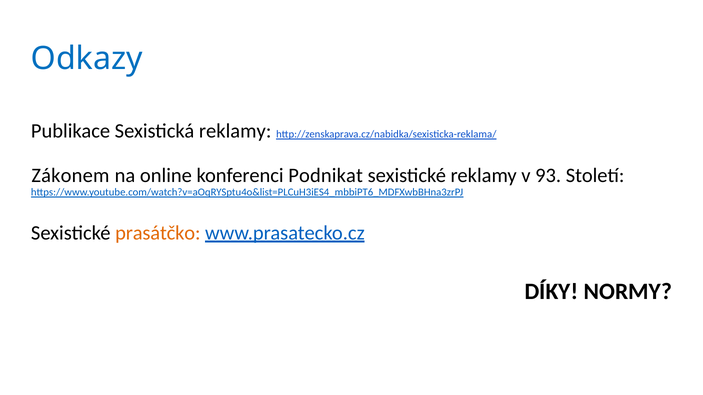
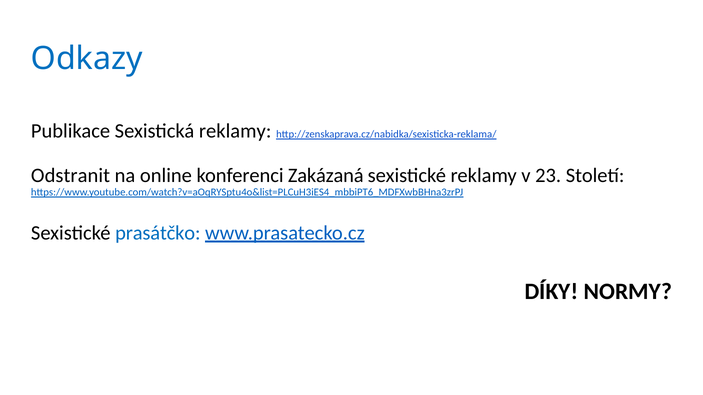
Zákonem: Zákonem -> Odstranit
Podnikat: Podnikat -> Zakázaná
93: 93 -> 23
prasátčko colour: orange -> blue
